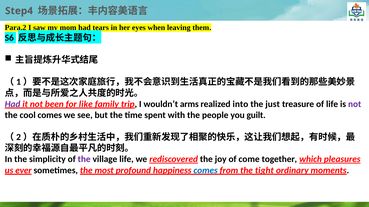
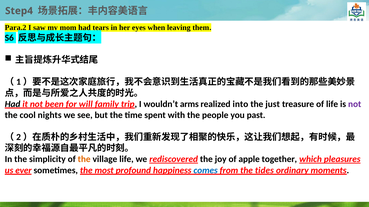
Had at (13, 104) colour: purple -> black
like: like -> will
cool comes: comes -> nights
guilt: guilt -> past
the at (84, 160) colour: purple -> orange
come: come -> apple
tight: tight -> tides
